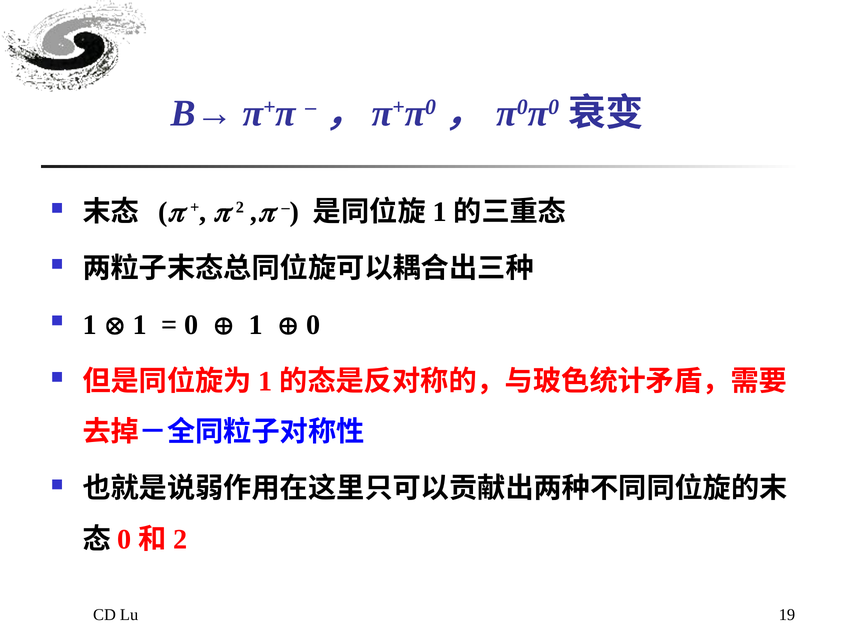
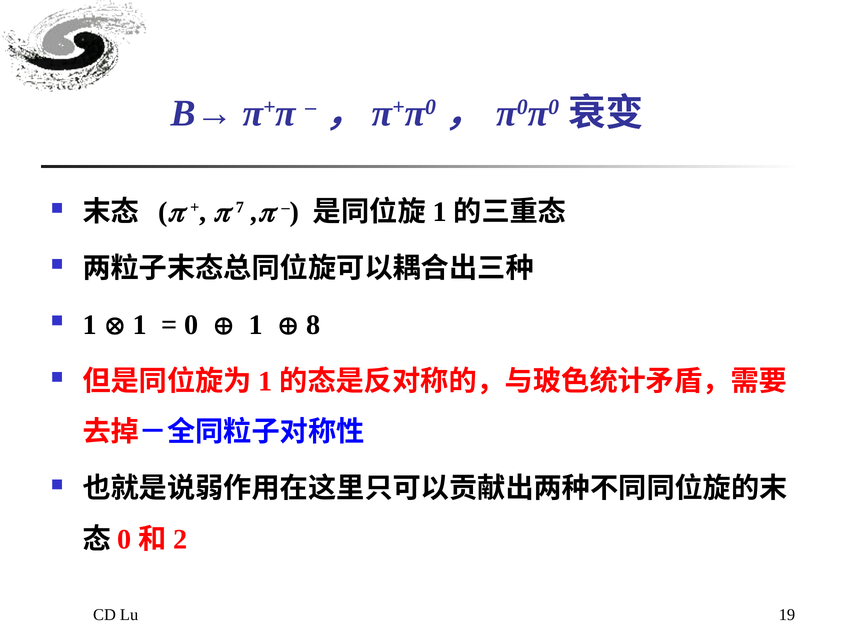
2: 2 -> 7
0 at (313, 325): 0 -> 8
